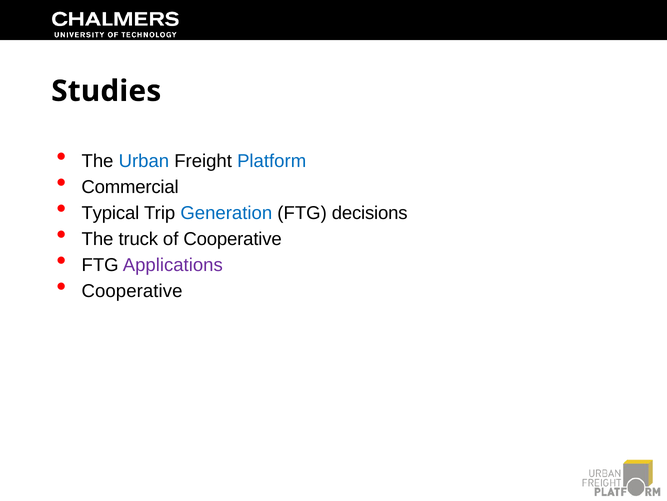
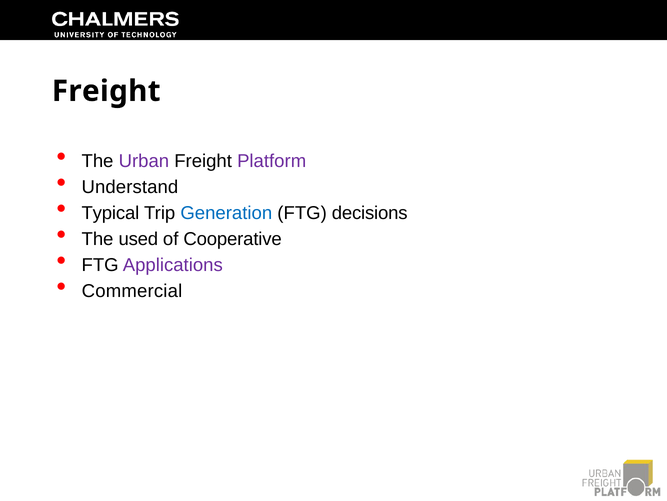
Studies at (106, 91): Studies -> Freight
Urban colour: blue -> purple
Platform colour: blue -> purple
Commercial: Commercial -> Understand
truck: truck -> used
Cooperative at (132, 291): Cooperative -> Commercial
